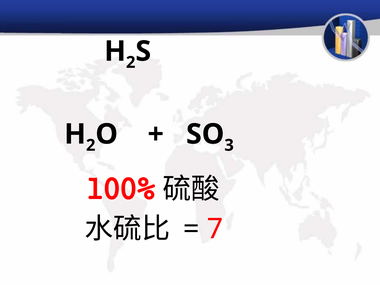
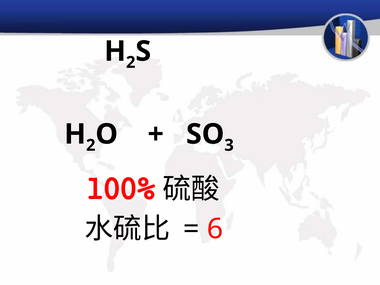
7: 7 -> 6
